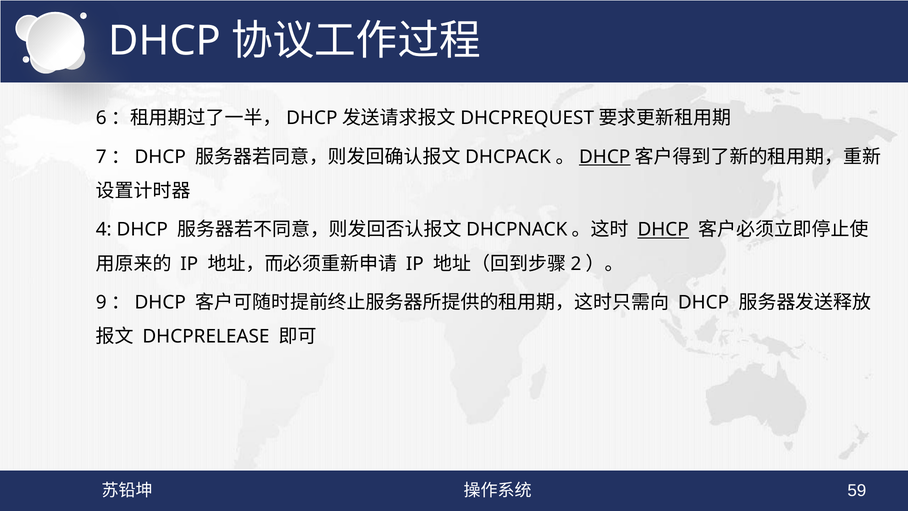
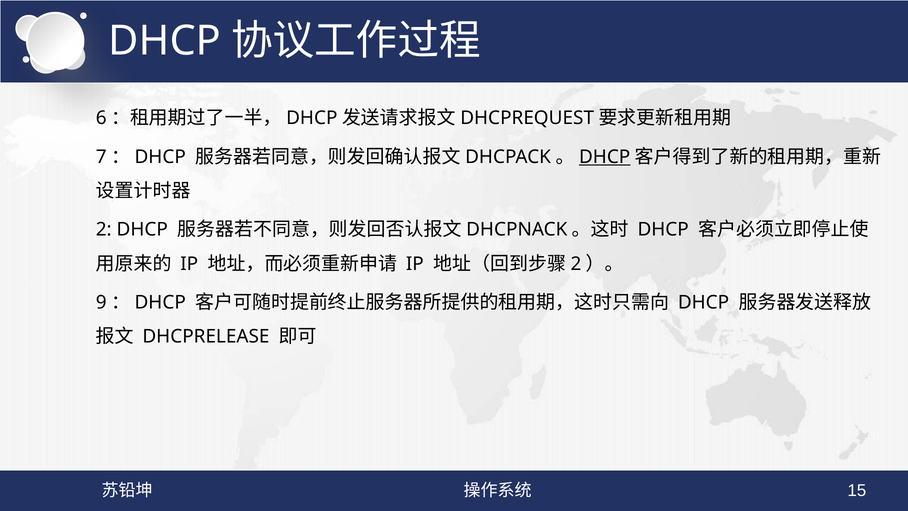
4 at (104, 230): 4 -> 2
DHCP at (663, 230) underline: present -> none
59: 59 -> 15
